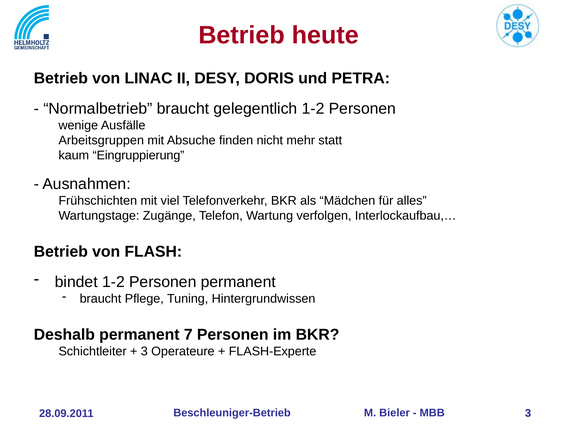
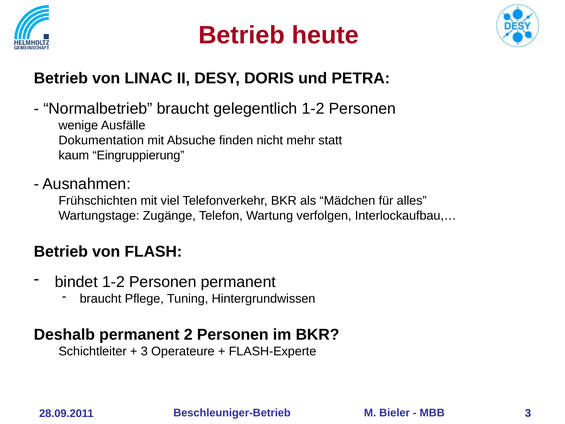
Arbeitsgruppen: Arbeitsgruppen -> Dokumentation
7: 7 -> 2
